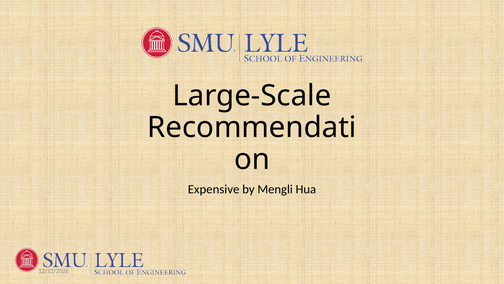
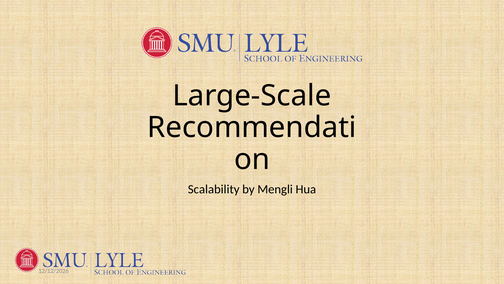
Expensive: Expensive -> Scalability
